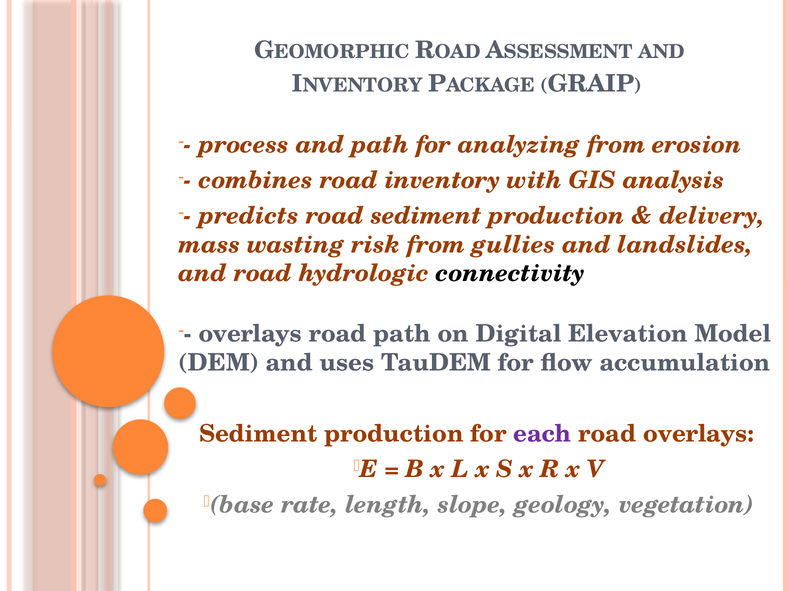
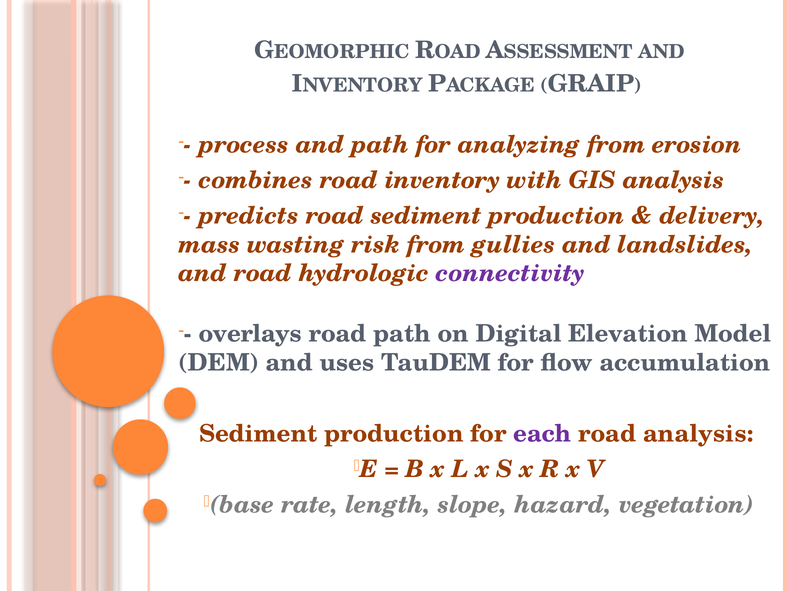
connectivity colour: black -> purple
road overlays: overlays -> analysis
geology: geology -> hazard
